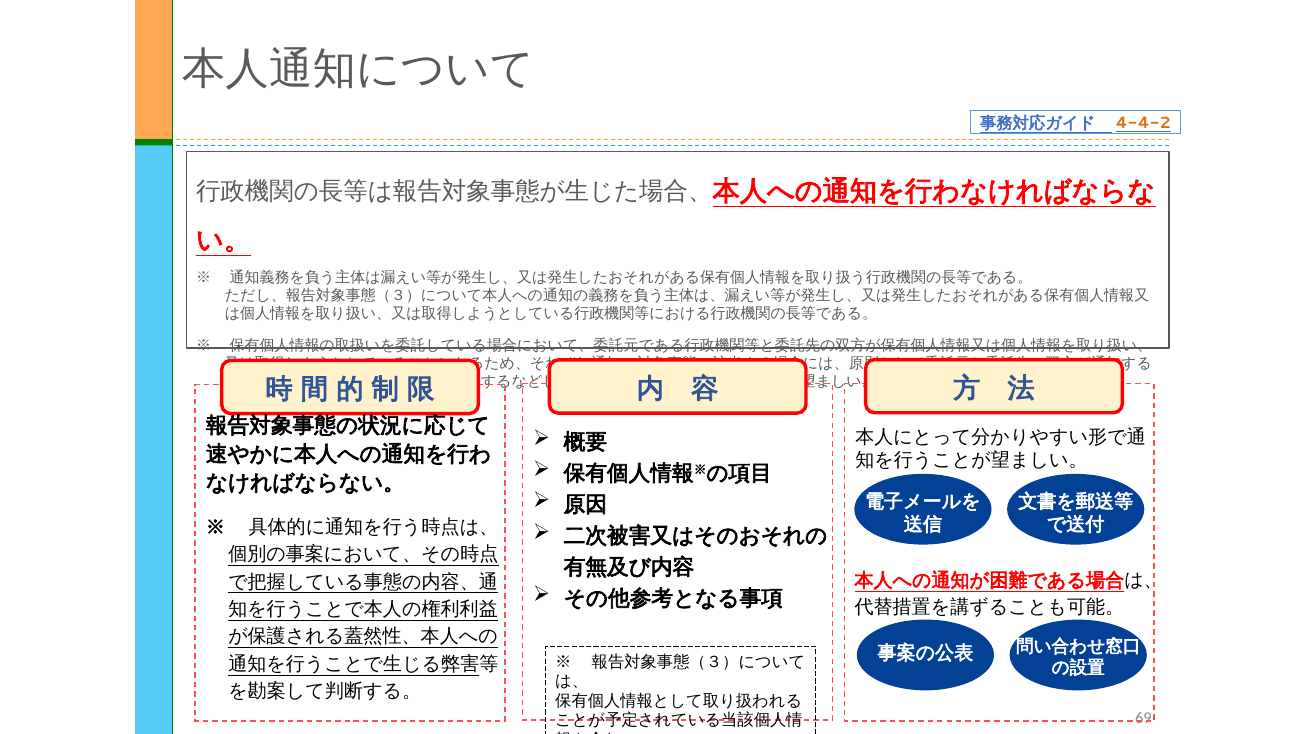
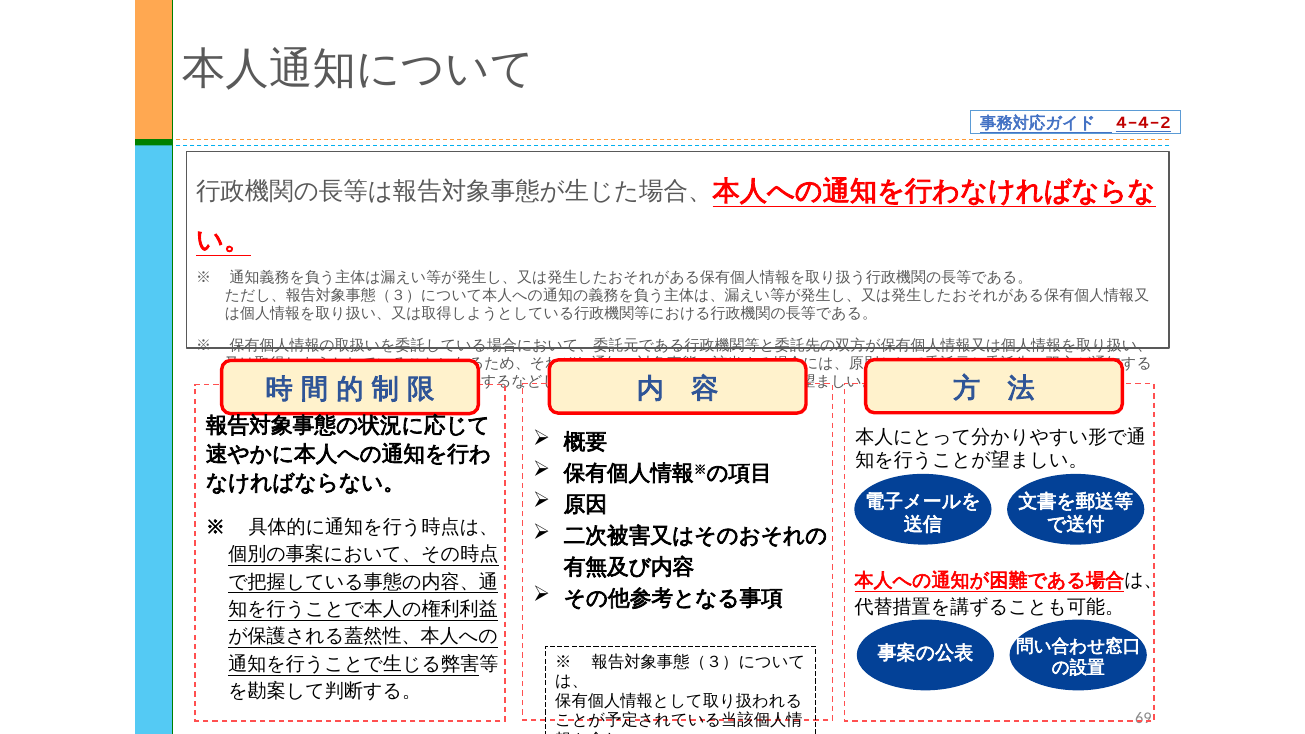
4-4-2 colour: orange -> red
